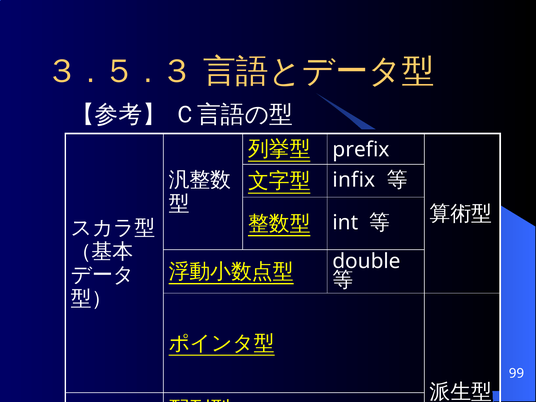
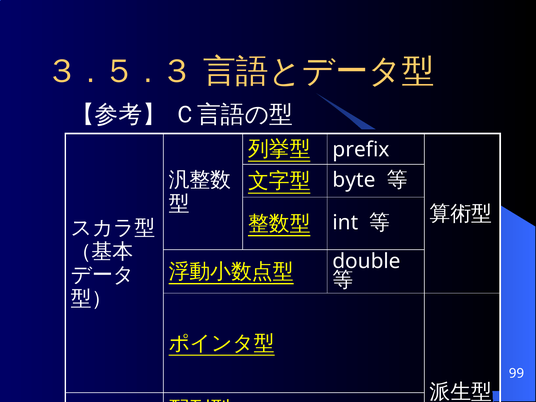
infix: infix -> byte
